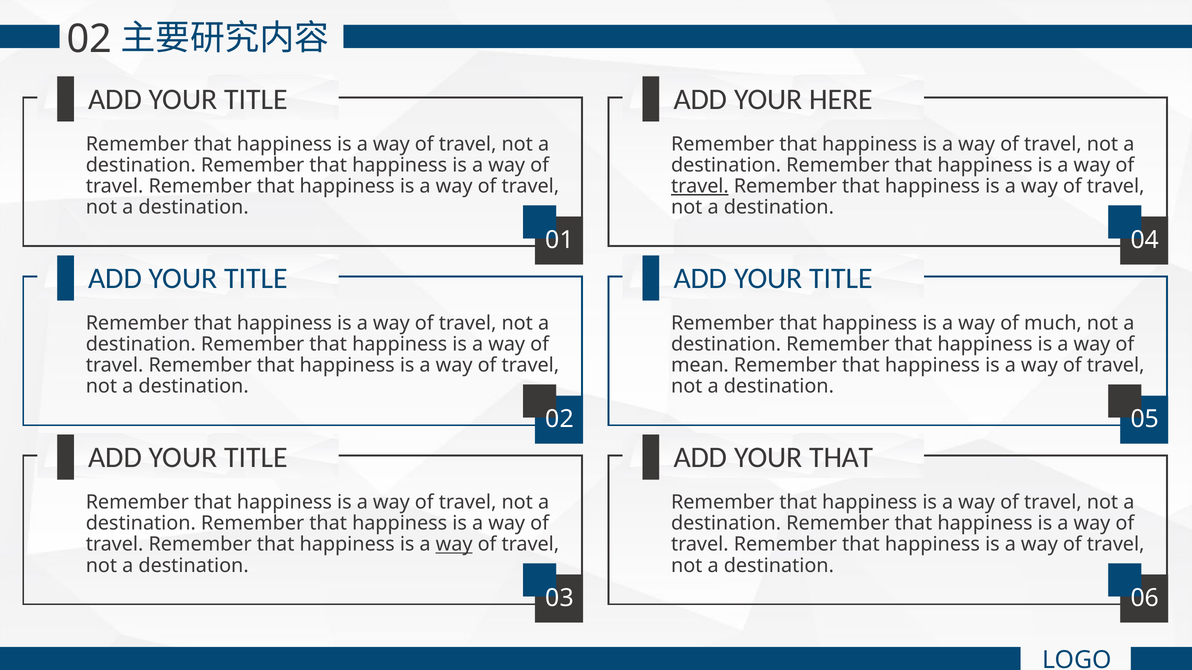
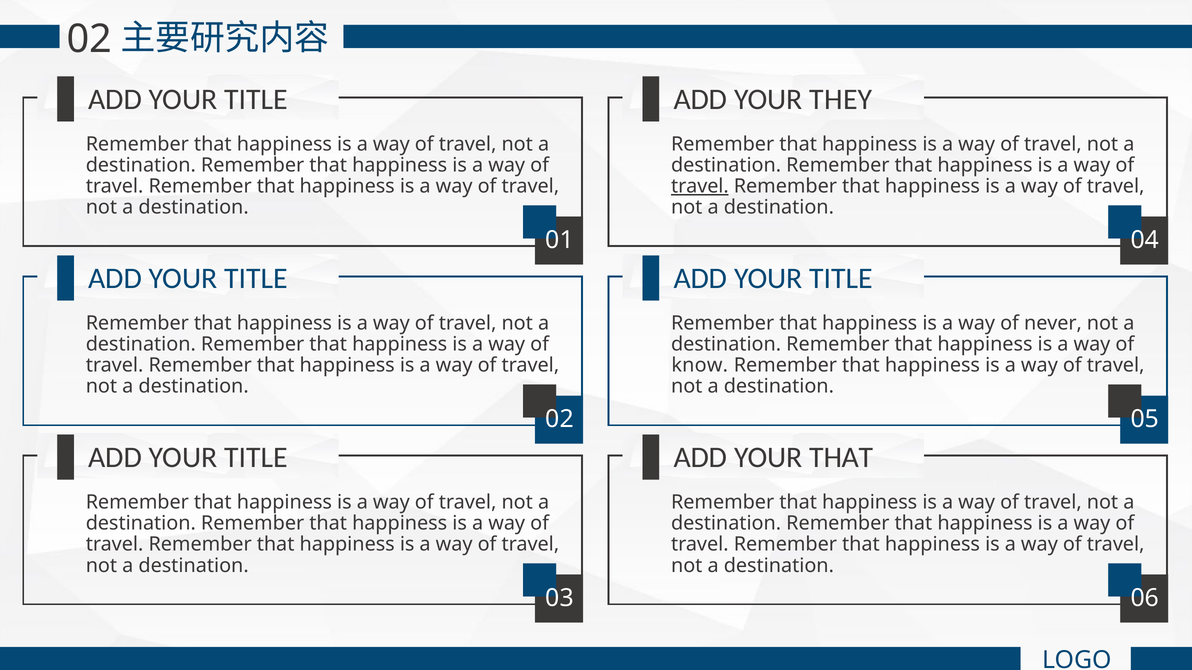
HERE: HERE -> THEY
much: much -> never
mean: mean -> know
way at (454, 545) underline: present -> none
